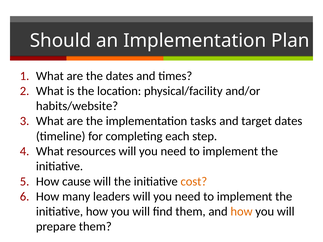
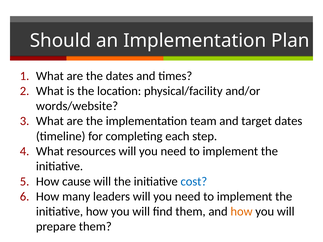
habits/website: habits/website -> words/website
tasks: tasks -> team
cost colour: orange -> blue
